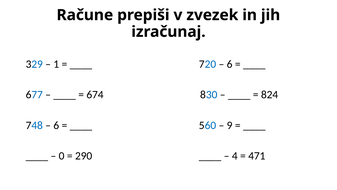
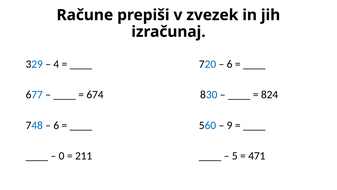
1: 1 -> 4
290: 290 -> 211
4: 4 -> 5
